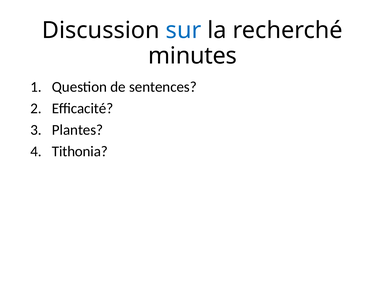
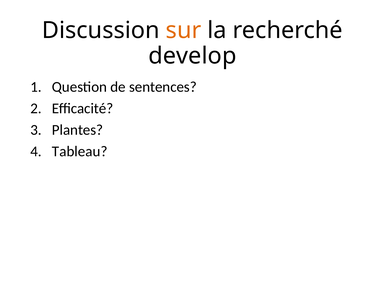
sur colour: blue -> orange
minutes: minutes -> develop
Tithonia: Tithonia -> Tableau
